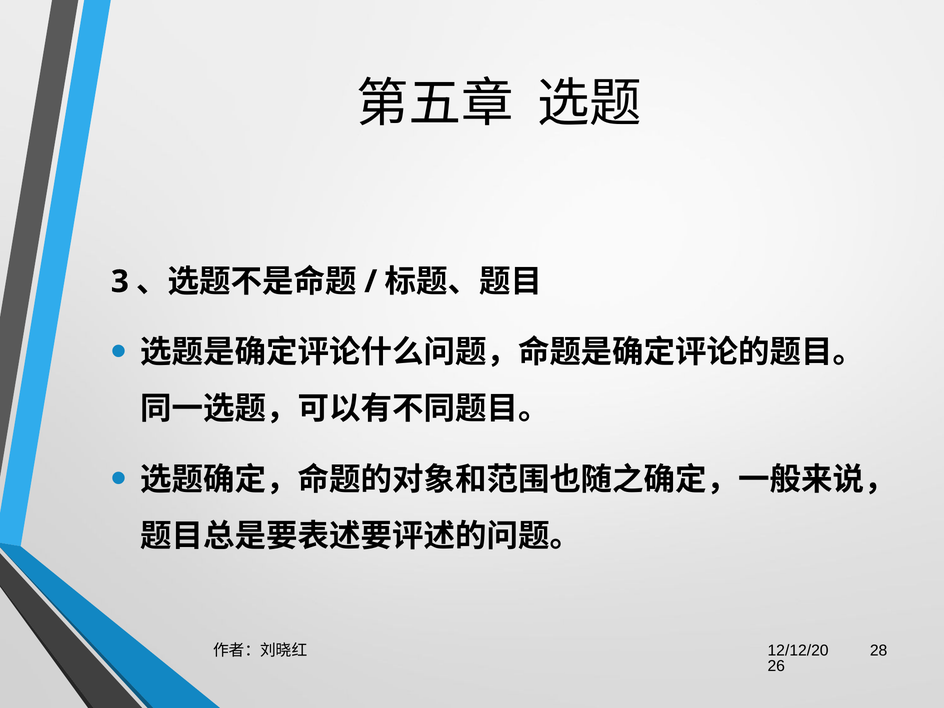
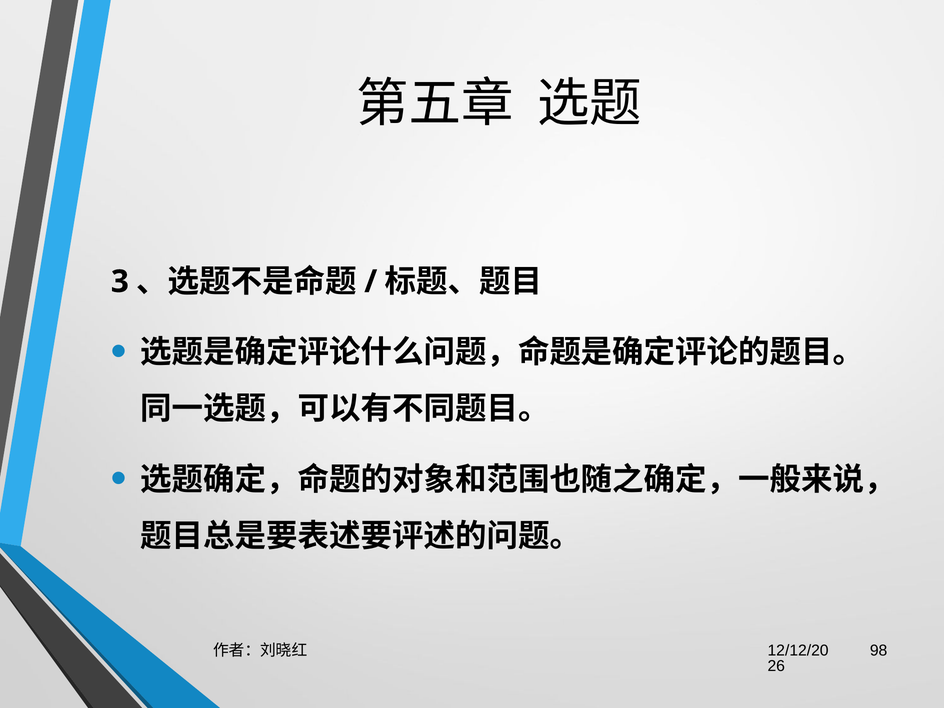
28: 28 -> 98
